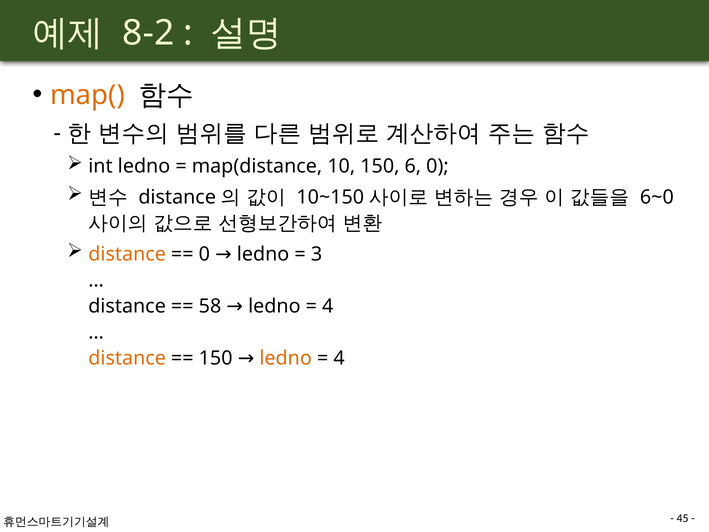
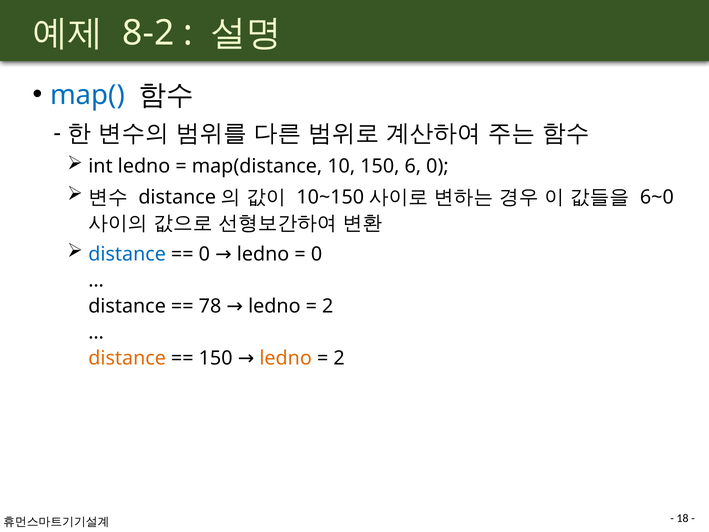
map( colour: orange -> blue
distance at (127, 254) colour: orange -> blue
3 at (317, 254): 3 -> 0
58: 58 -> 78
4 at (328, 306): 4 -> 2
4 at (339, 358): 4 -> 2
45: 45 -> 18
